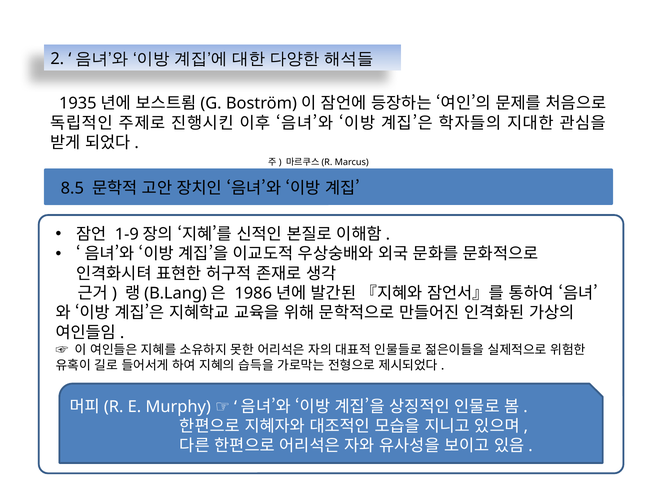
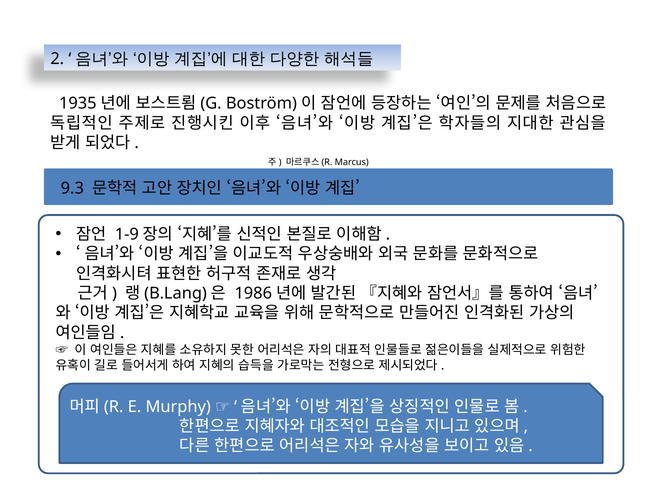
8.5: 8.5 -> 9.3
